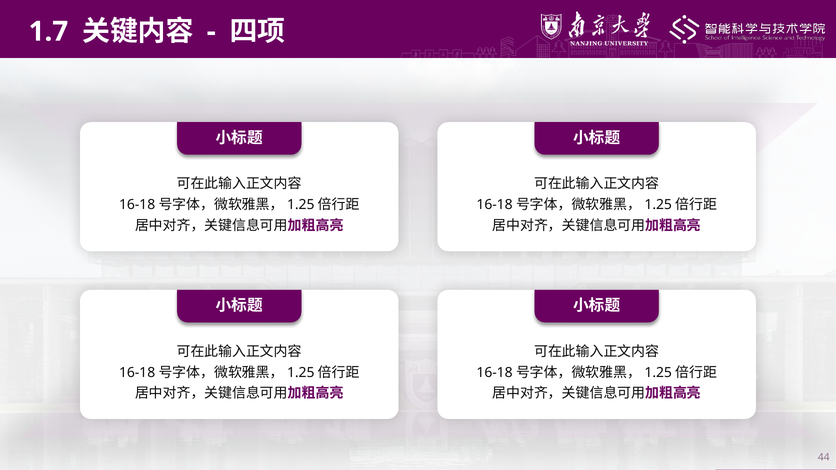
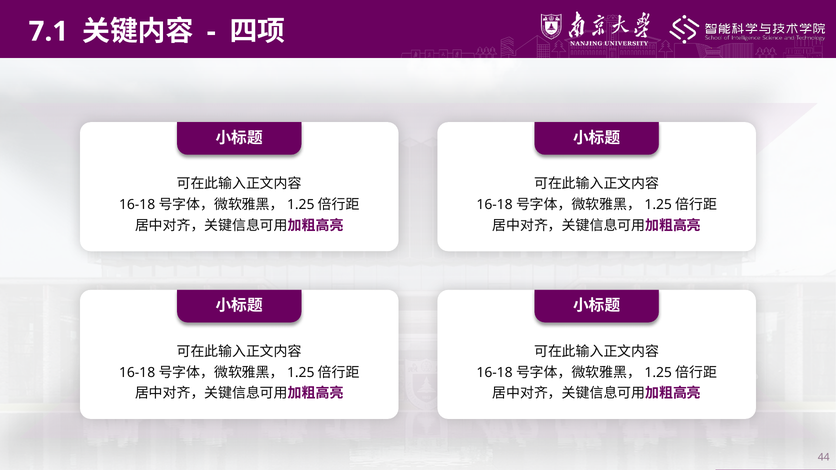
1.7: 1.7 -> 7.1
